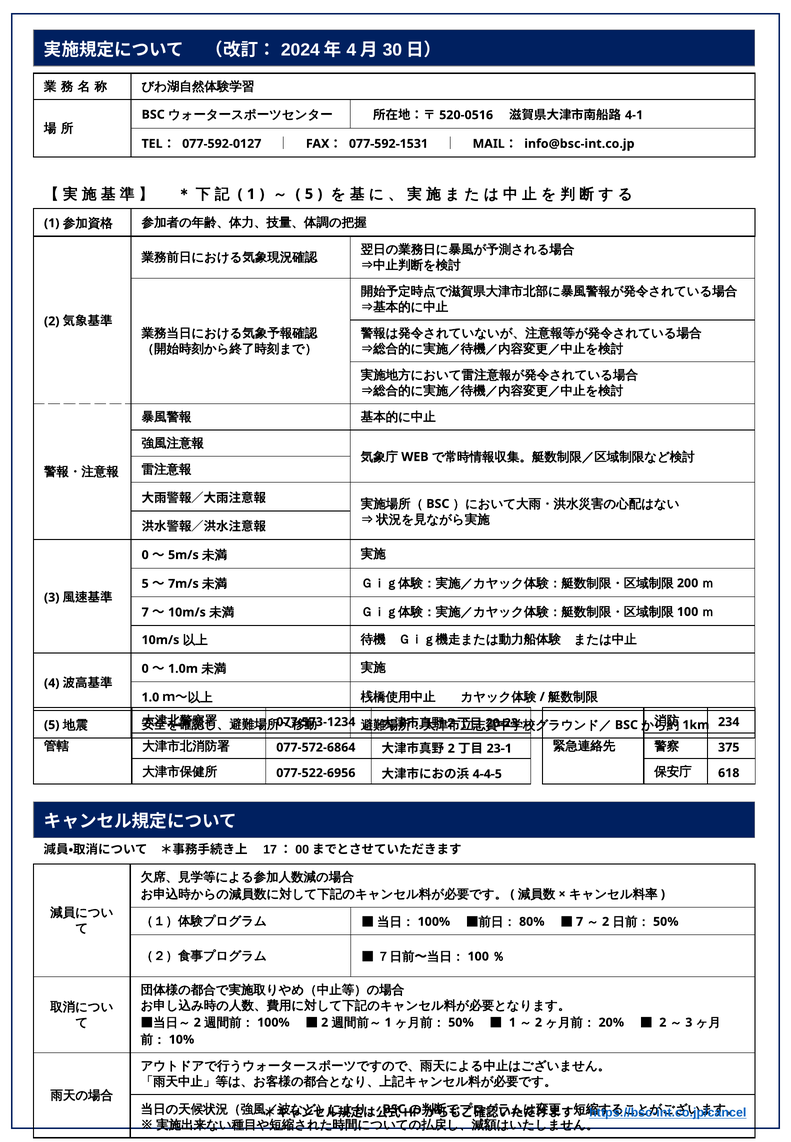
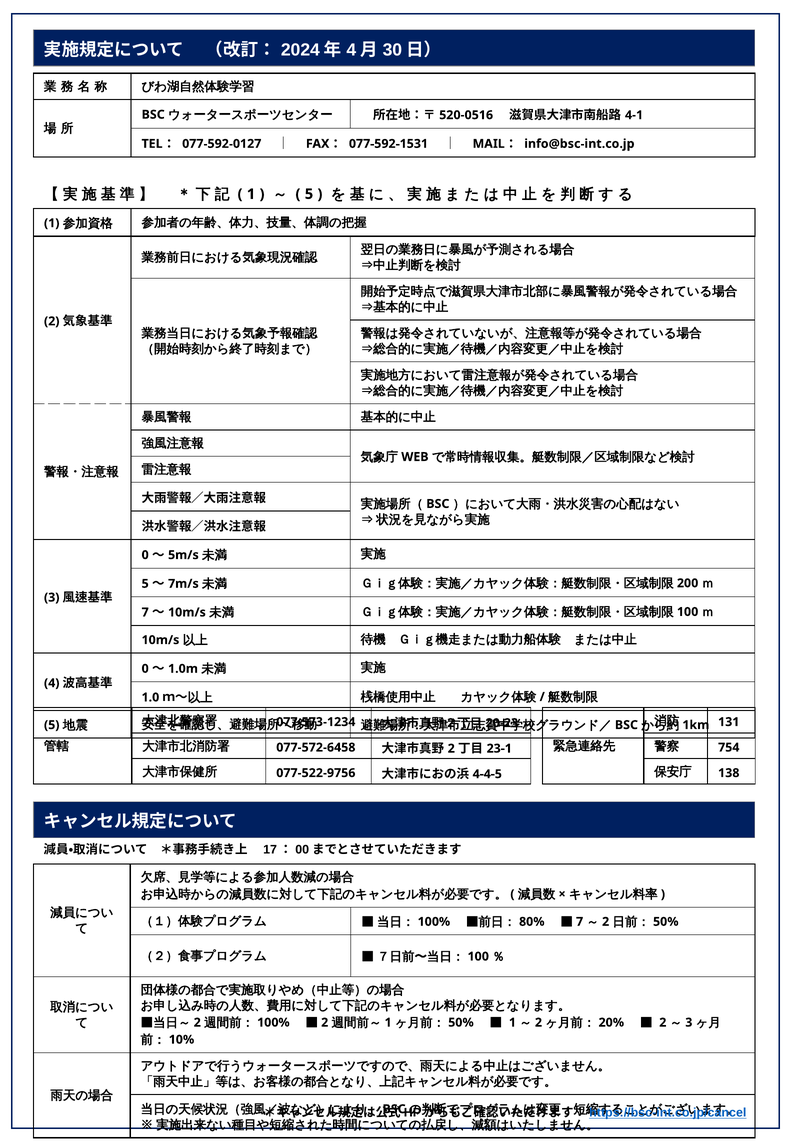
234: 234 -> 131
077-572-6864: 077-572-6864 -> 077-572-6458
375: 375 -> 754
077-522-6956: 077-522-6956 -> 077-522-9756
618: 618 -> 138
